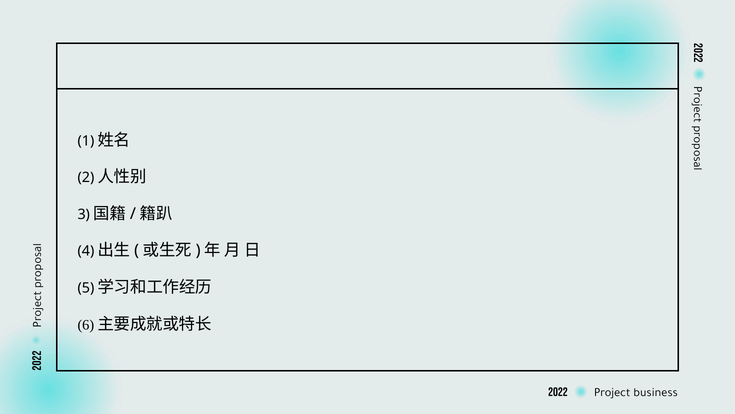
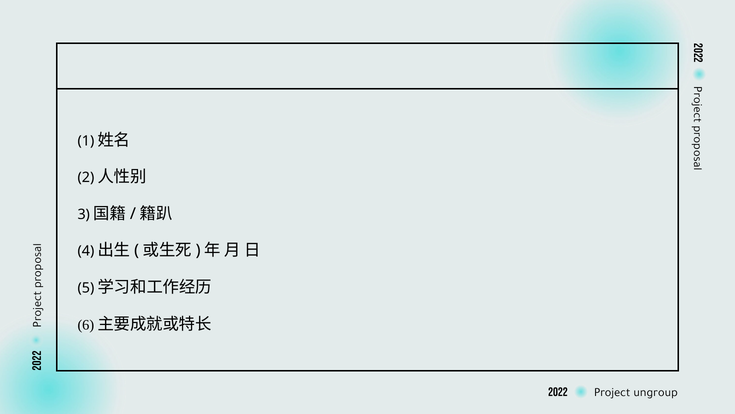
business: business -> ungroup
